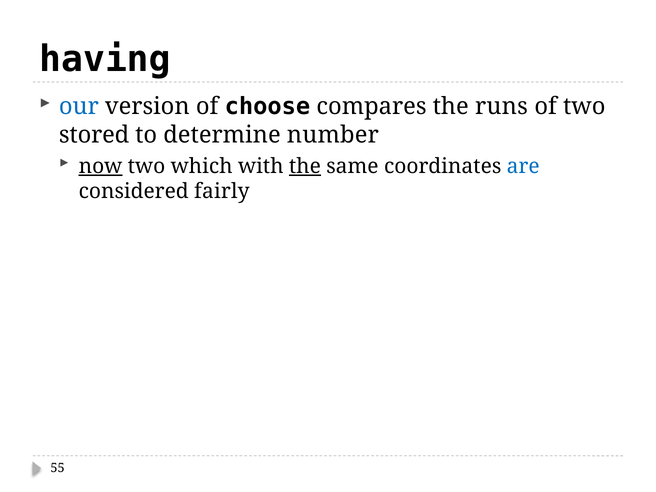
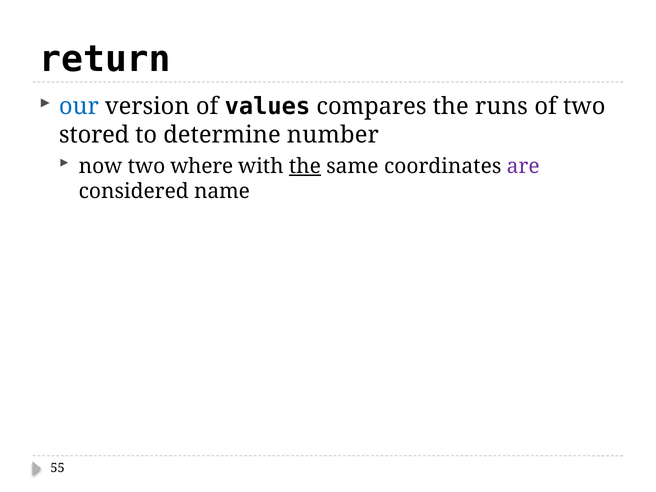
having: having -> return
choose: choose -> values
now underline: present -> none
which: which -> where
are colour: blue -> purple
fairly: fairly -> name
